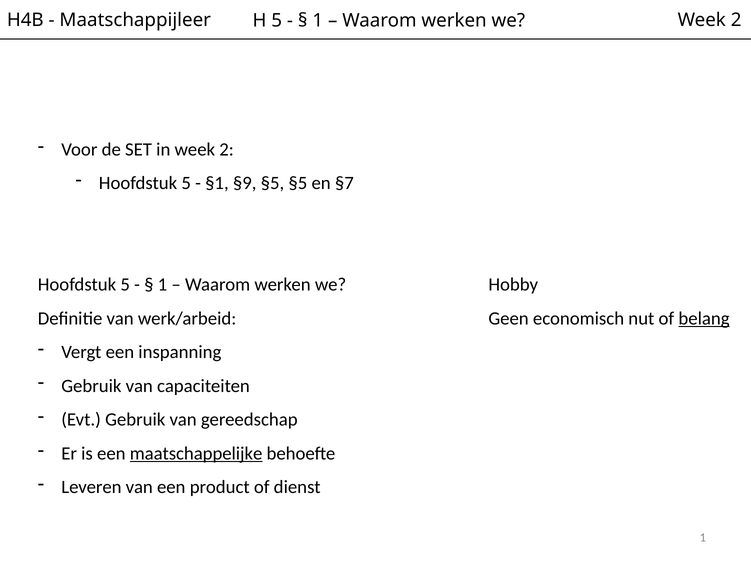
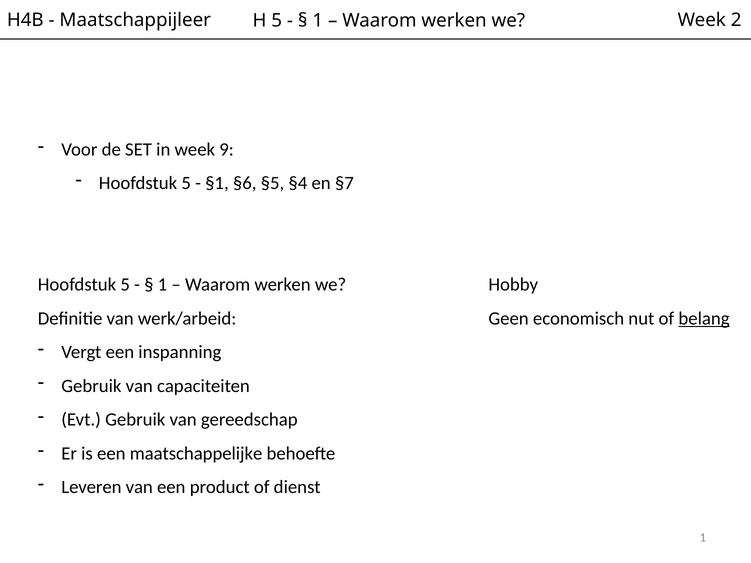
in week 2: 2 -> 9
§9: §9 -> §6
§5 §5: §5 -> §4
maatschappelijke underline: present -> none
